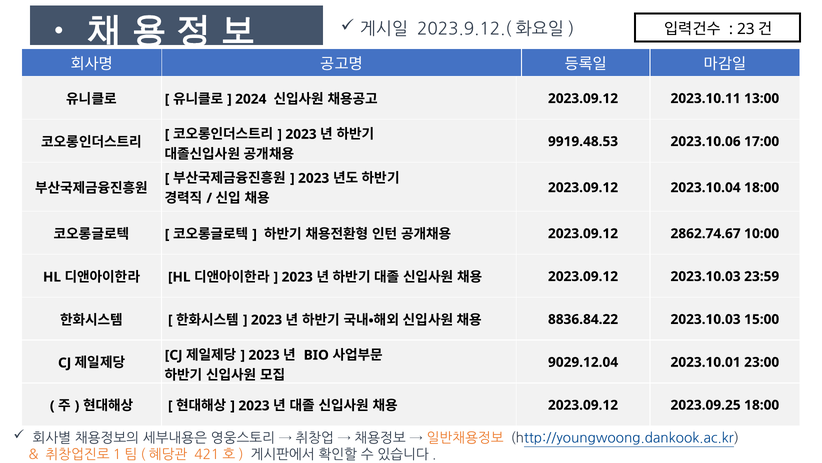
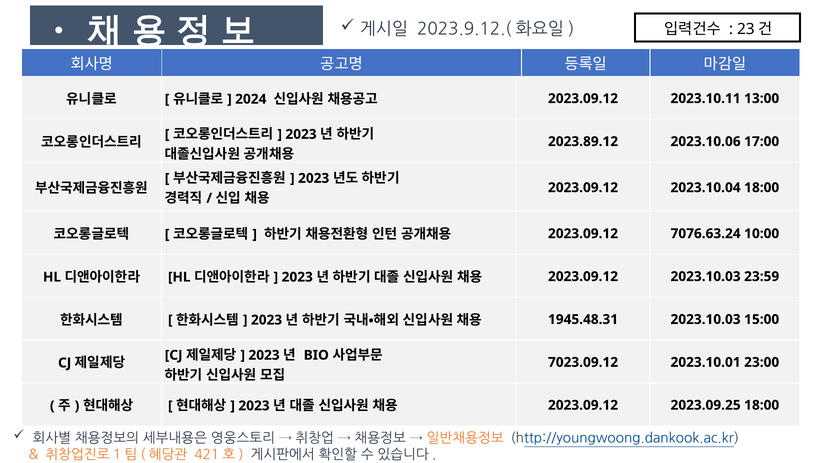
9919.48.53: 9919.48.53 -> 2023.89.12
2862.74.67: 2862.74.67 -> 7076.63.24
8836.84.22: 8836.84.22 -> 1945.48.31
9029.12.04: 9029.12.04 -> 7023.09.12
